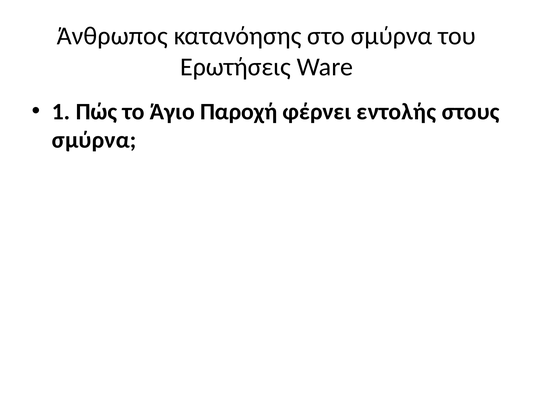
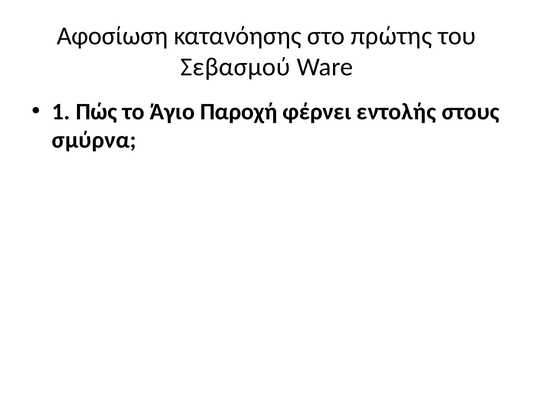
Άνθρωπος: Άνθρωπος -> Αφοσίωση
στο σμύρνα: σμύρνα -> πρώτης
Ερωτήσεις: Ερωτήσεις -> Σεβασμού
